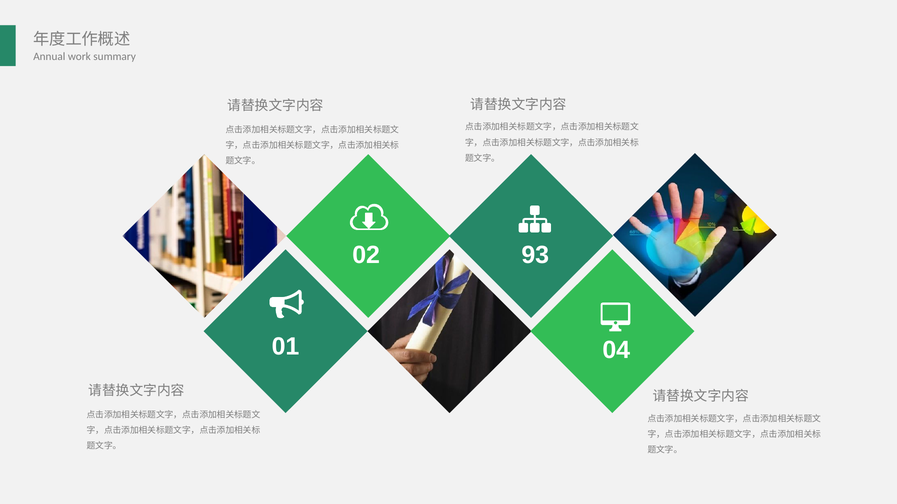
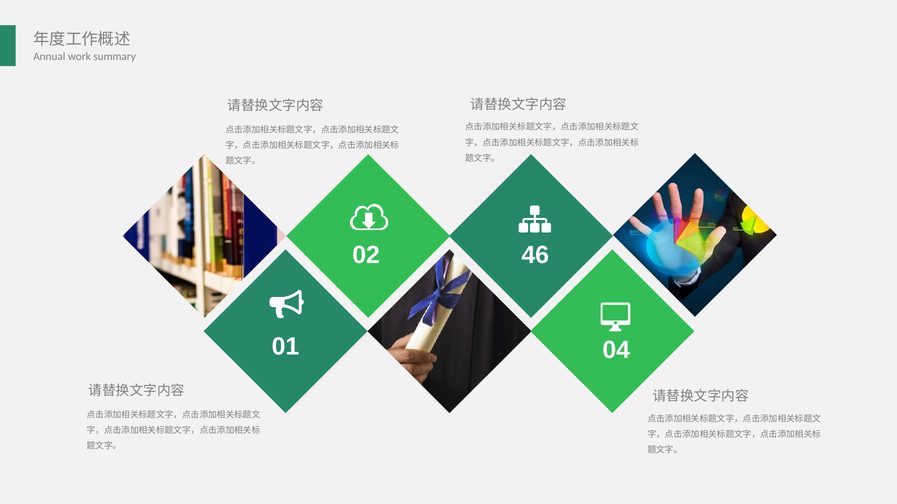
93: 93 -> 46
